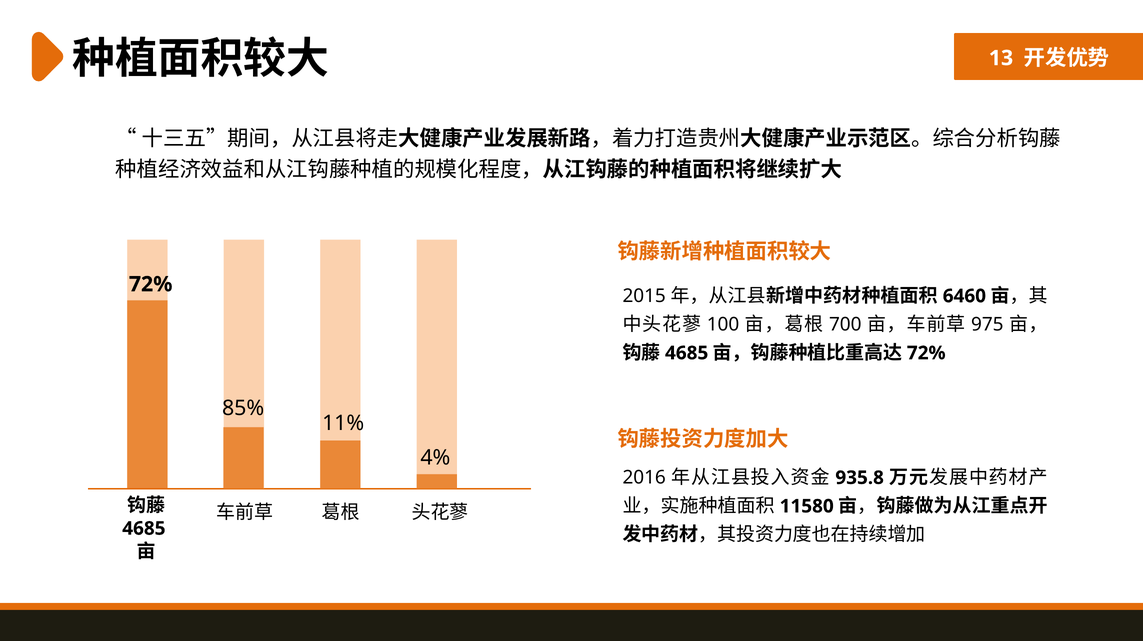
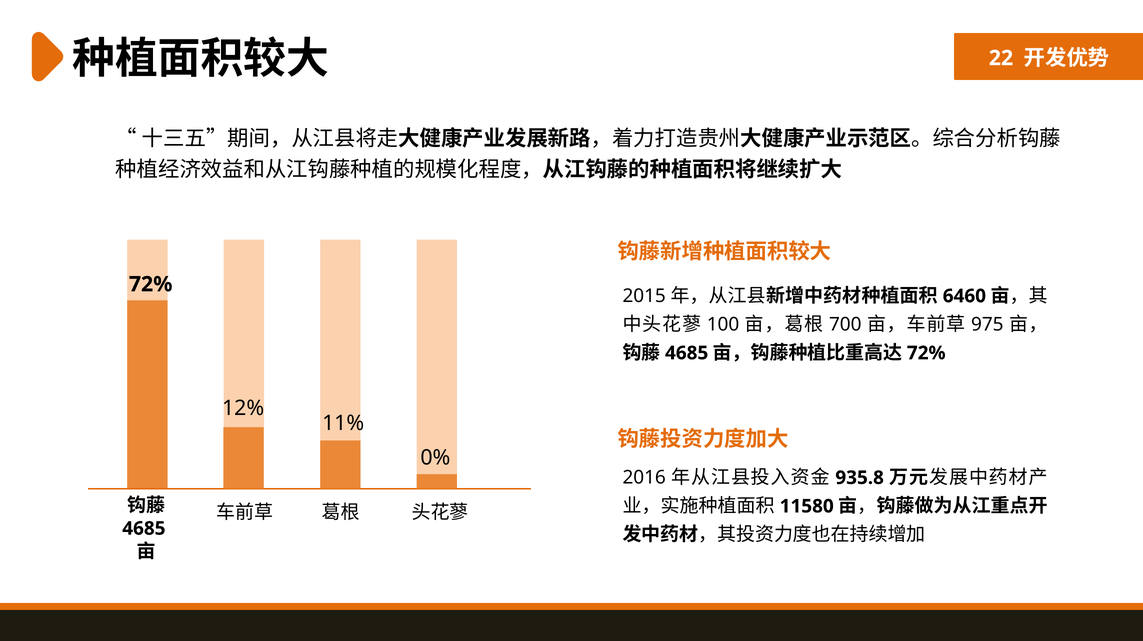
13: 13 -> 22
85%: 85% -> 12%
4%: 4% -> 0%
